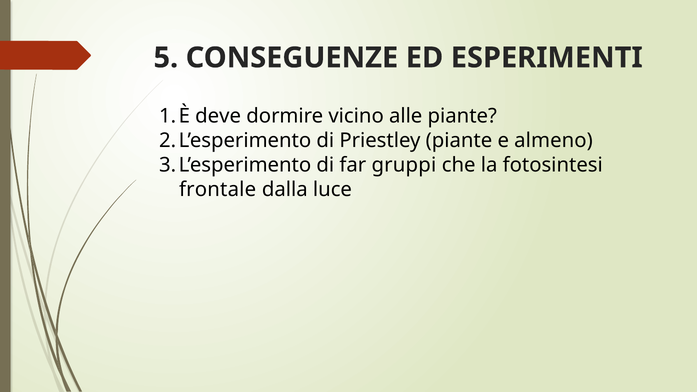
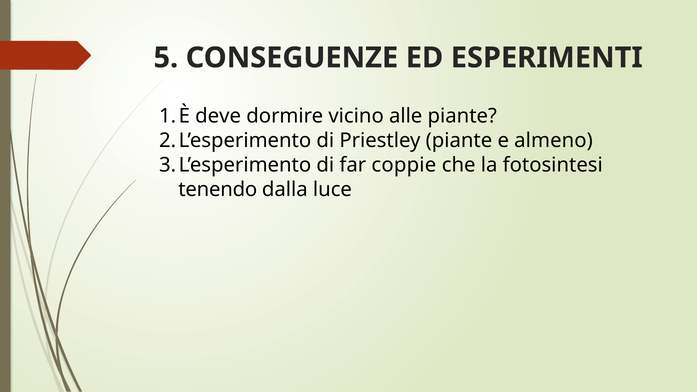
gruppi: gruppi -> coppie
frontale: frontale -> tenendo
